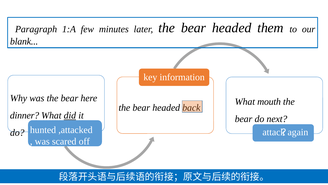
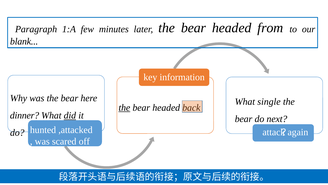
them: them -> from
mouth: mouth -> single
the at (124, 107) underline: none -> present
